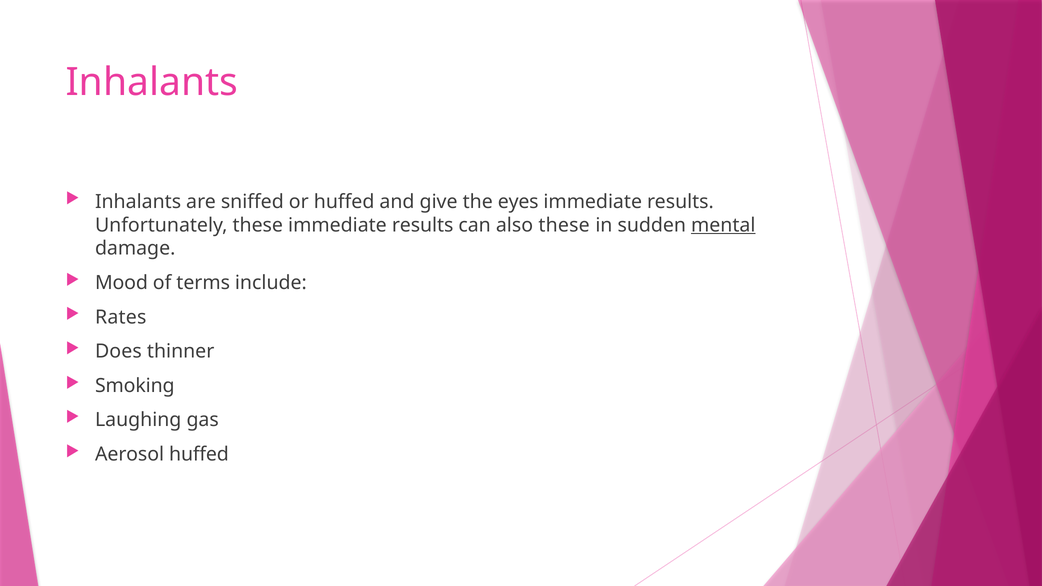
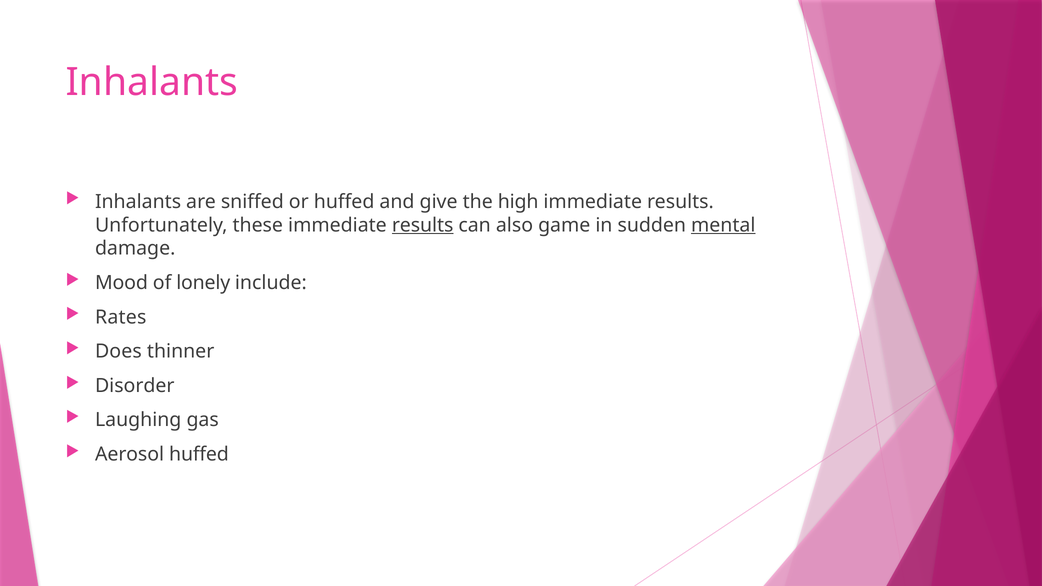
eyes: eyes -> high
results at (423, 225) underline: none -> present
also these: these -> game
terms: terms -> lonely
Smoking: Smoking -> Disorder
